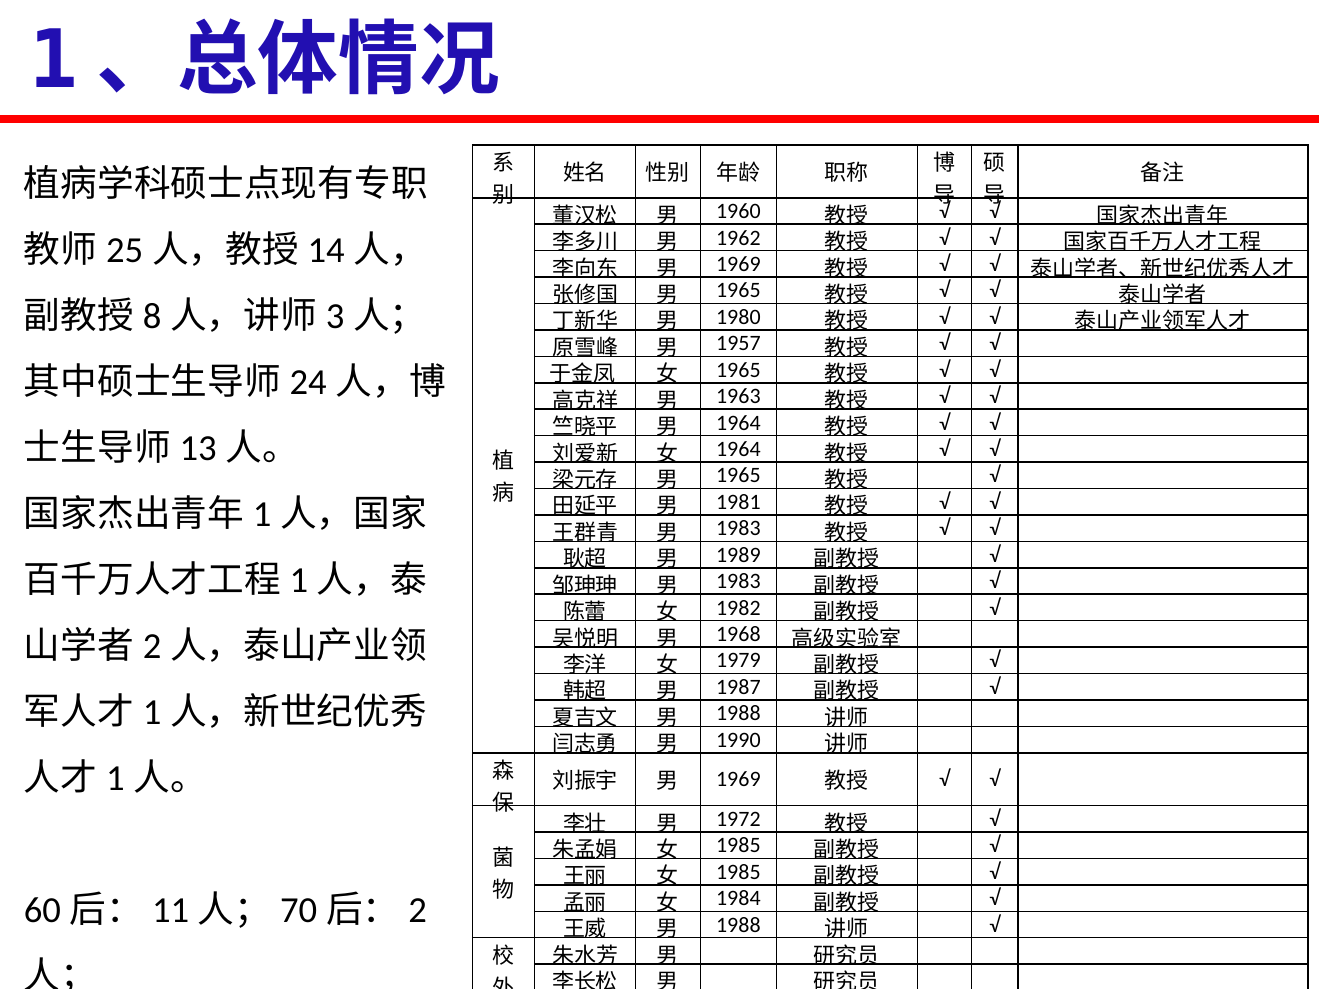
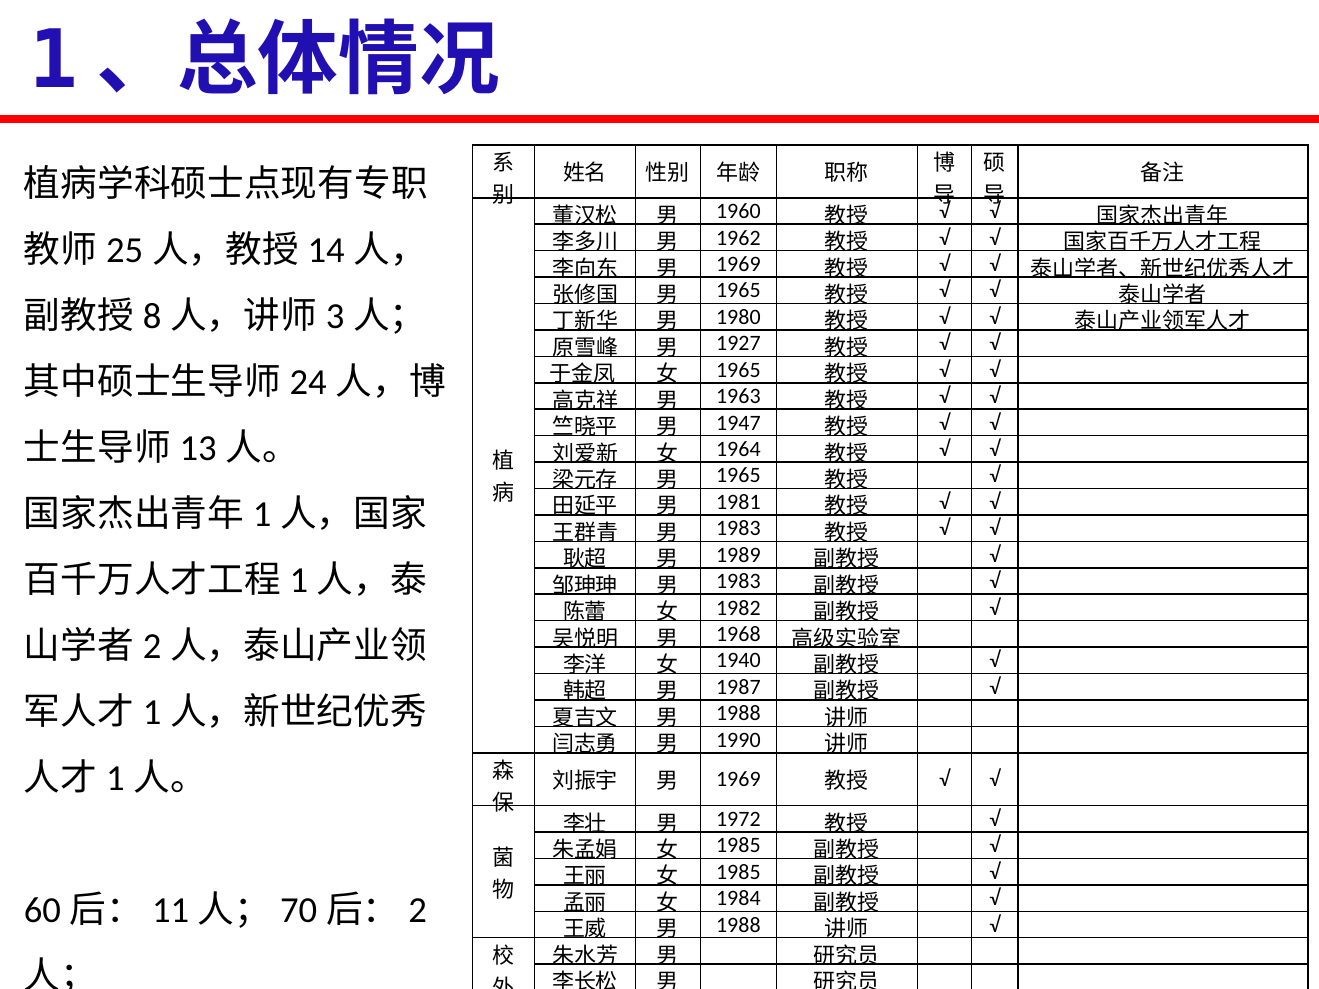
1957: 1957 -> 1927
1964 at (738, 423): 1964 -> 1947
1979: 1979 -> 1940
